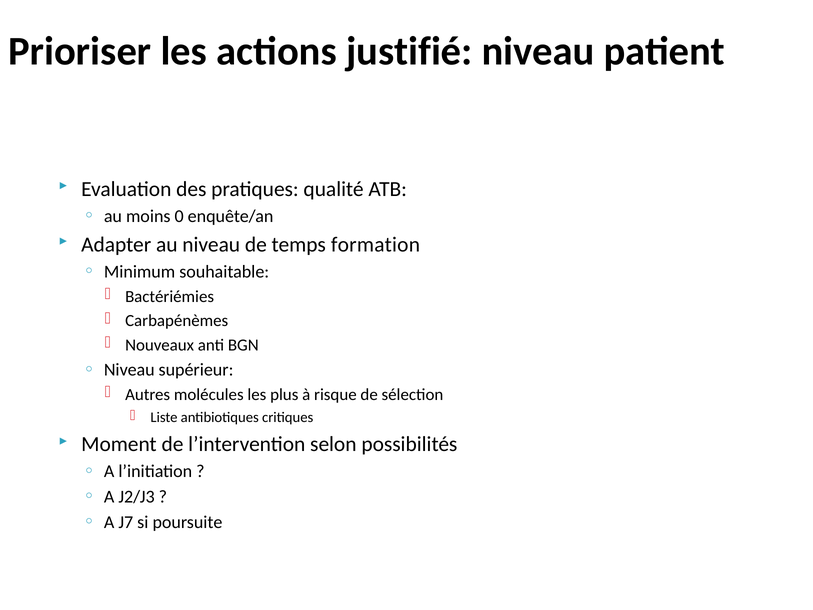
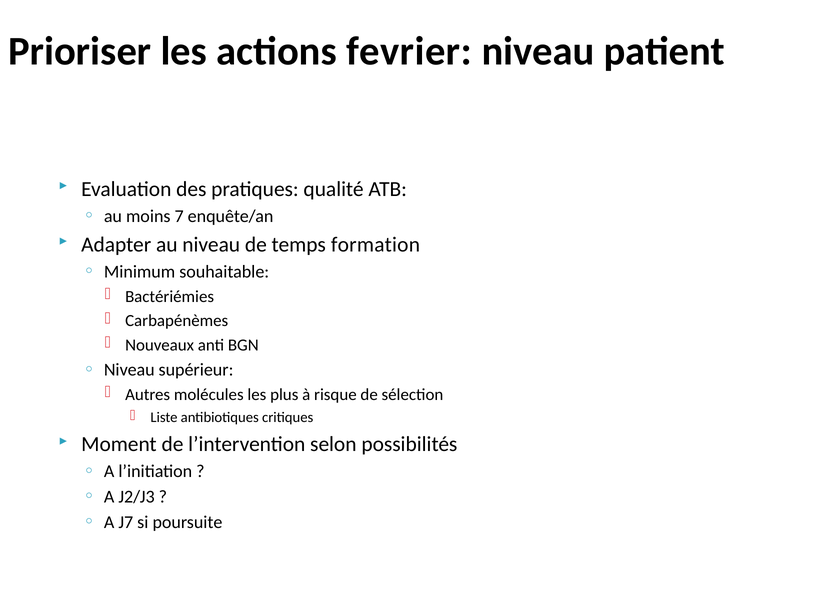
justifié: justifié -> fevrier
0: 0 -> 7
